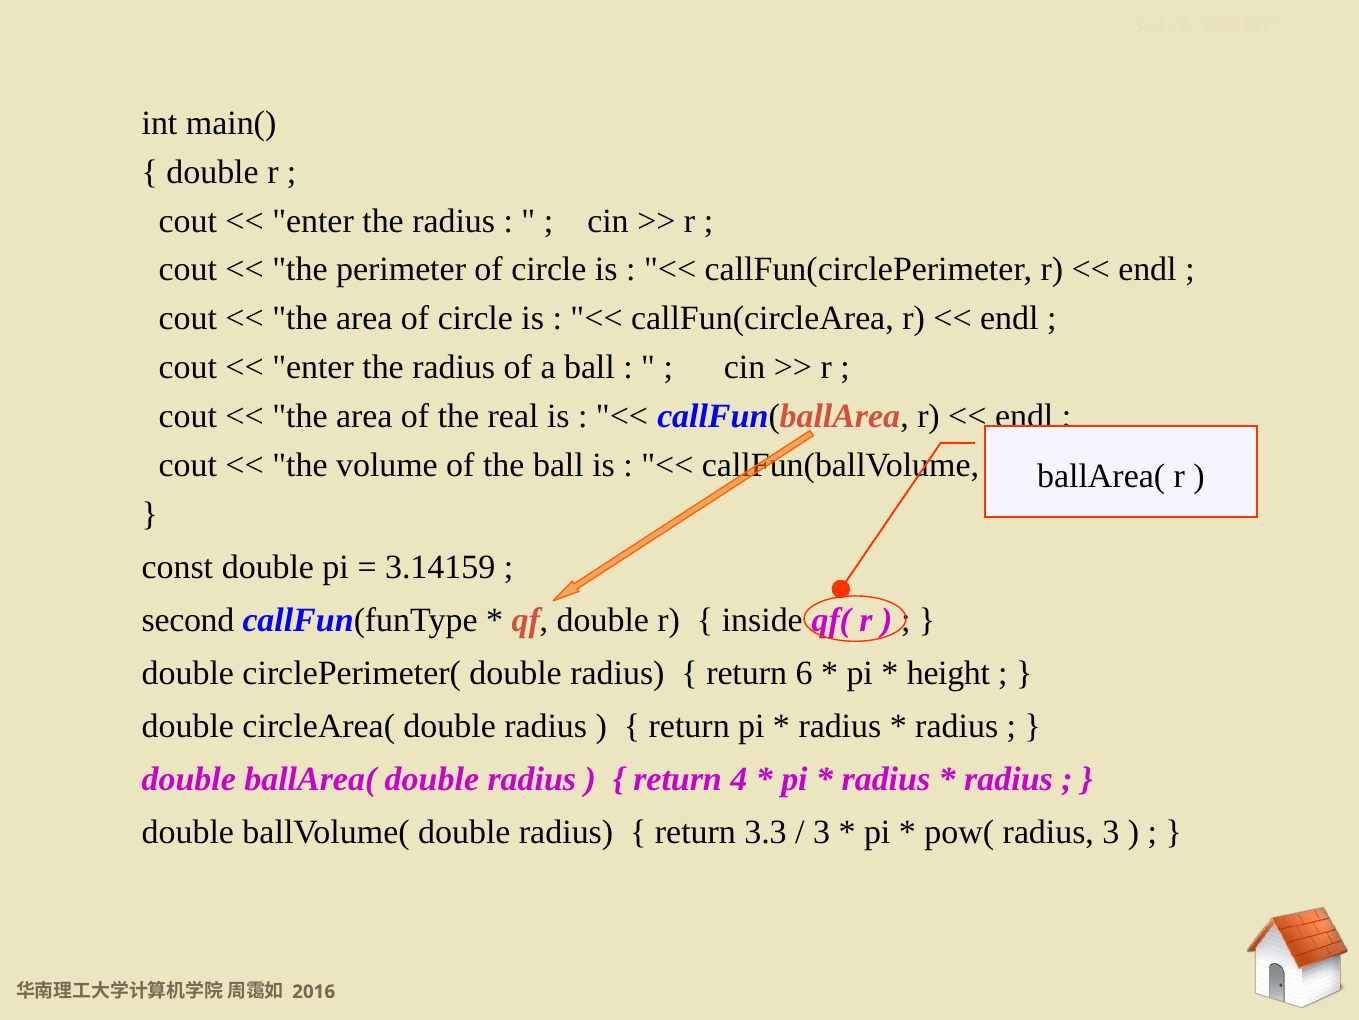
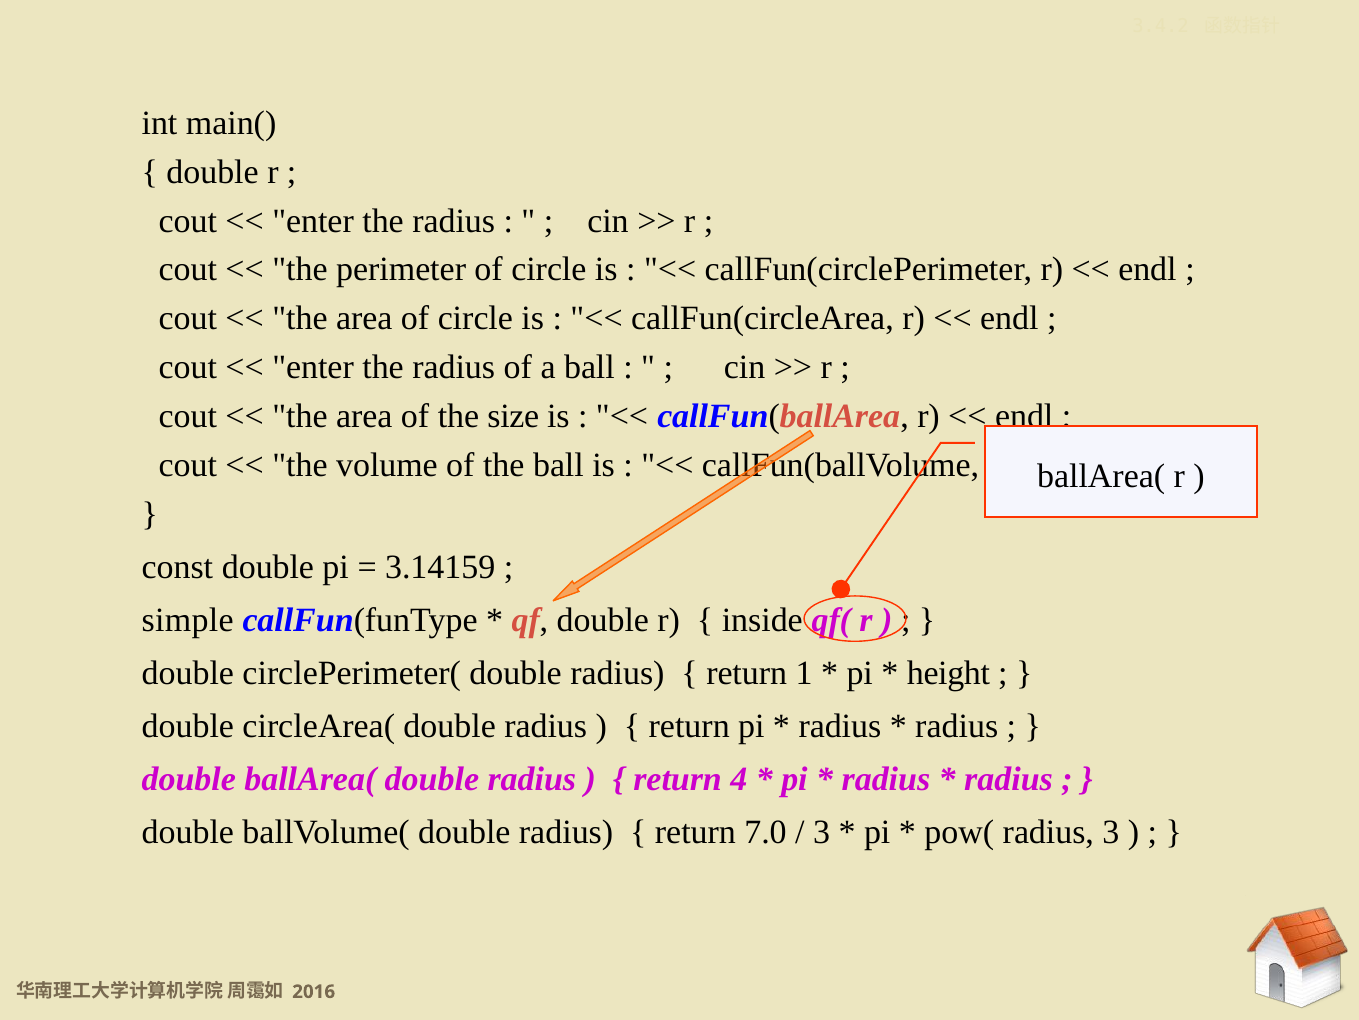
real: real -> size
second: second -> simple
6: 6 -> 1
3.3: 3.3 -> 7.0
